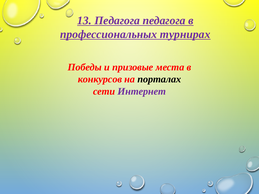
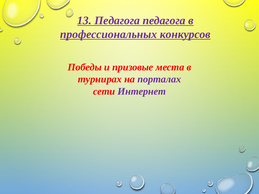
турнирах: турнирах -> конкурсов
конкурсов: конкурсов -> турнирах
порталах colour: black -> purple
